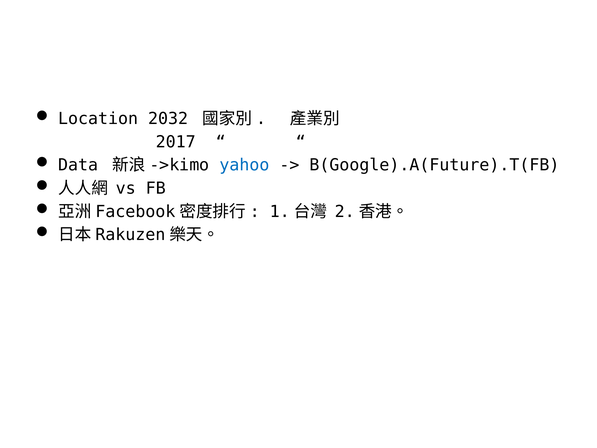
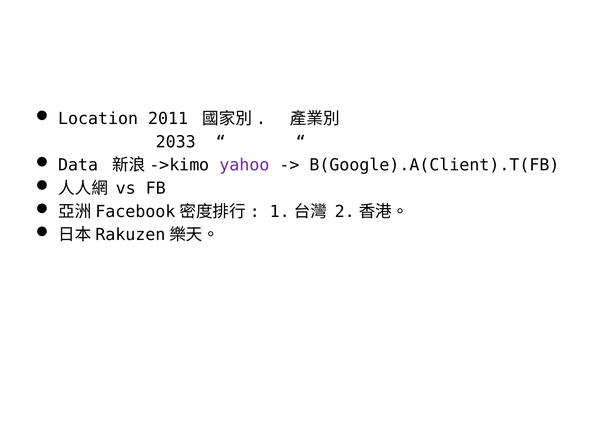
2032: 2032 -> 2011
2017: 2017 -> 2033
yahoo colour: blue -> purple
B(Google).A(Future).T(FB: B(Google).A(Future).T(FB -> B(Google).A(Client).T(FB
